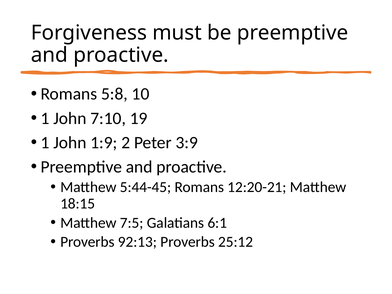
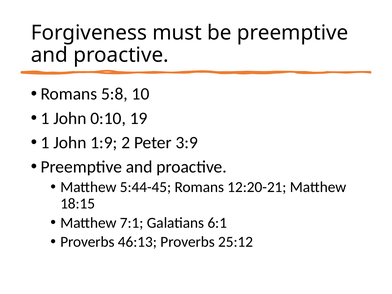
7:10: 7:10 -> 0:10
7:5: 7:5 -> 7:1
92:13: 92:13 -> 46:13
